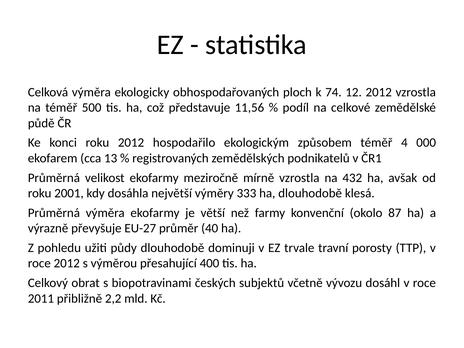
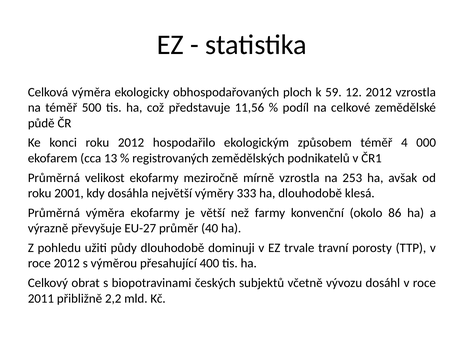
74: 74 -> 59
432: 432 -> 253
87: 87 -> 86
